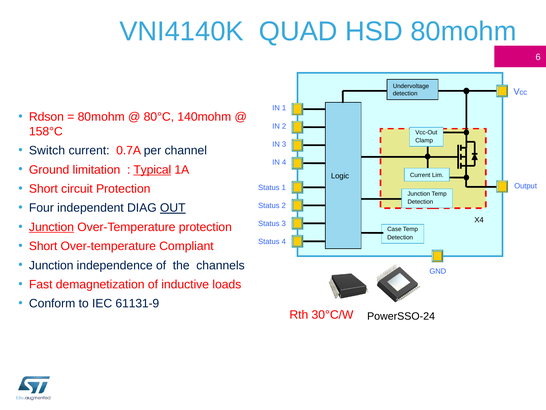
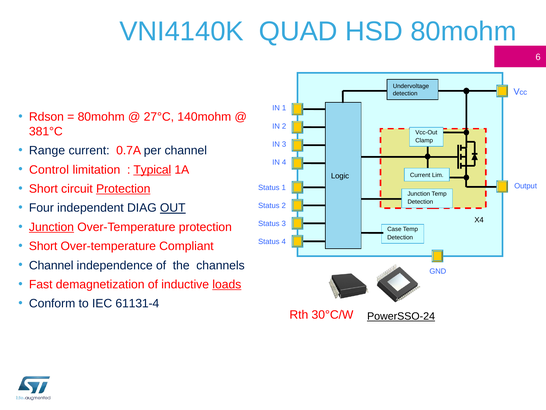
80°C: 80°C -> 27°C
158°C: 158°C -> 381°C
Switch: Switch -> Range
Ground: Ground -> Control
Protection at (123, 189) underline: none -> present
Junction at (51, 265): Junction -> Channel
loads underline: none -> present
61131-9: 61131-9 -> 61131-4
PowerSSO-24 underline: none -> present
